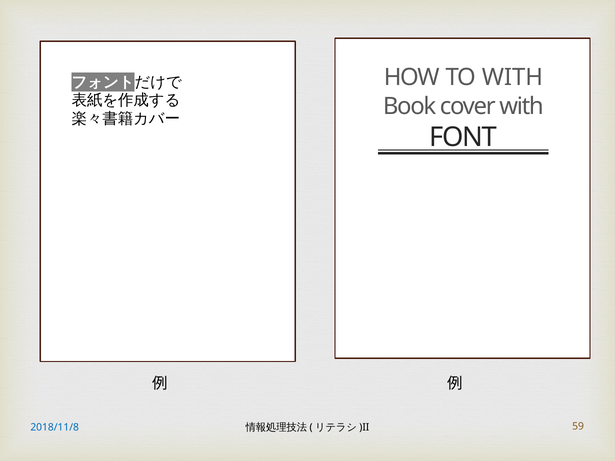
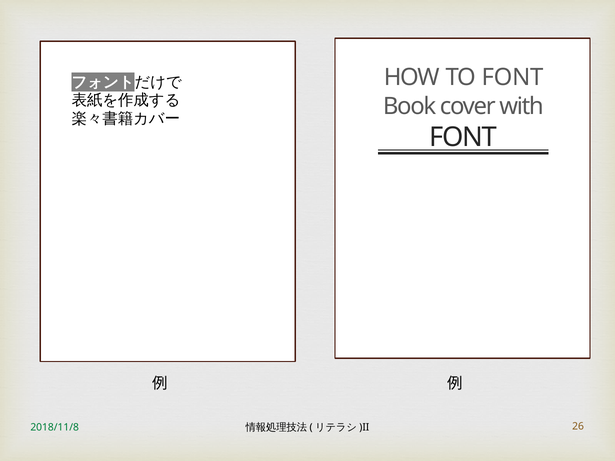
TO WITH: WITH -> FONT
2018/11/8 colour: blue -> green
59: 59 -> 26
